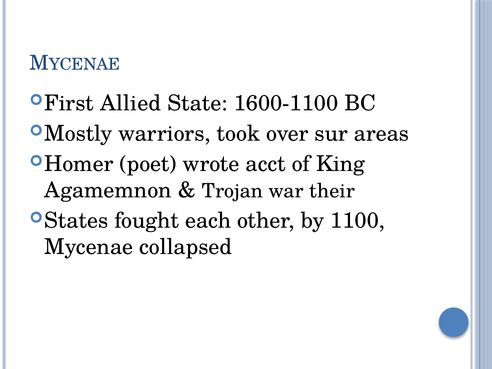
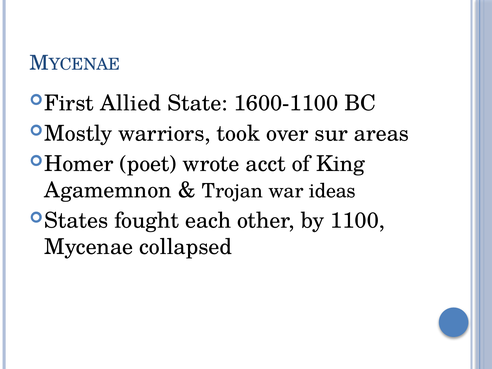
their: their -> ideas
